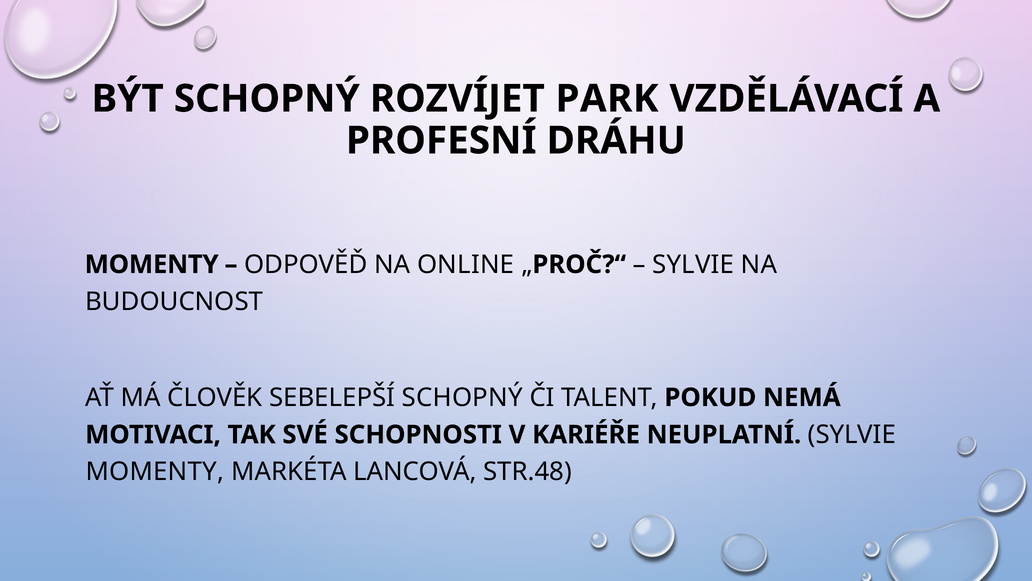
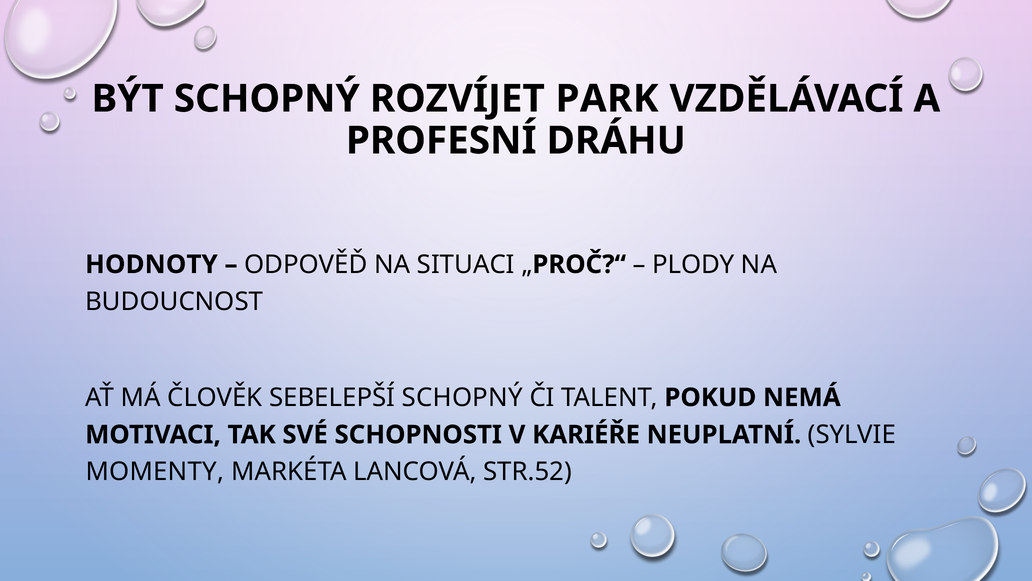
MOMENTY at (152, 264): MOMENTY -> HODNOTY
ONLINE: ONLINE -> SITUACI
SYLVIE at (693, 264): SYLVIE -> PLODY
STR.48: STR.48 -> STR.52
